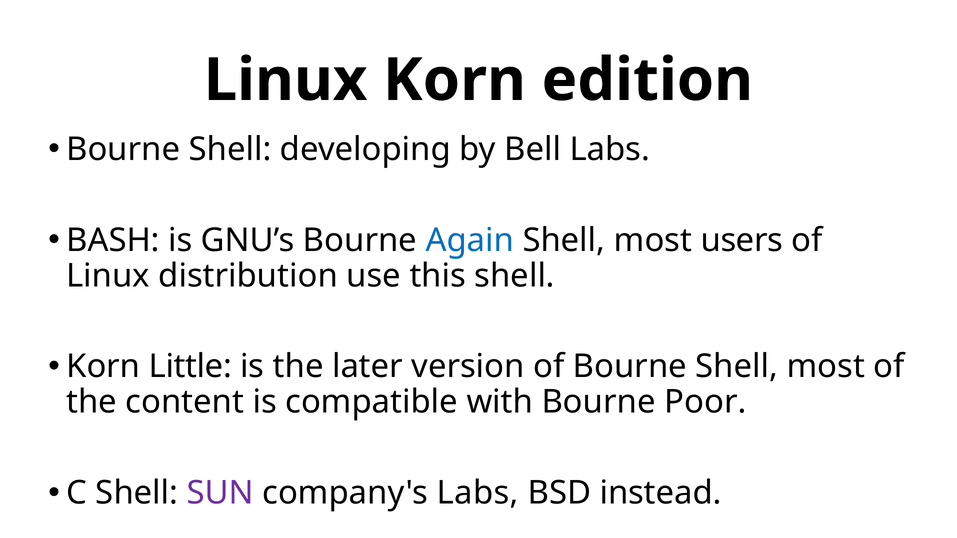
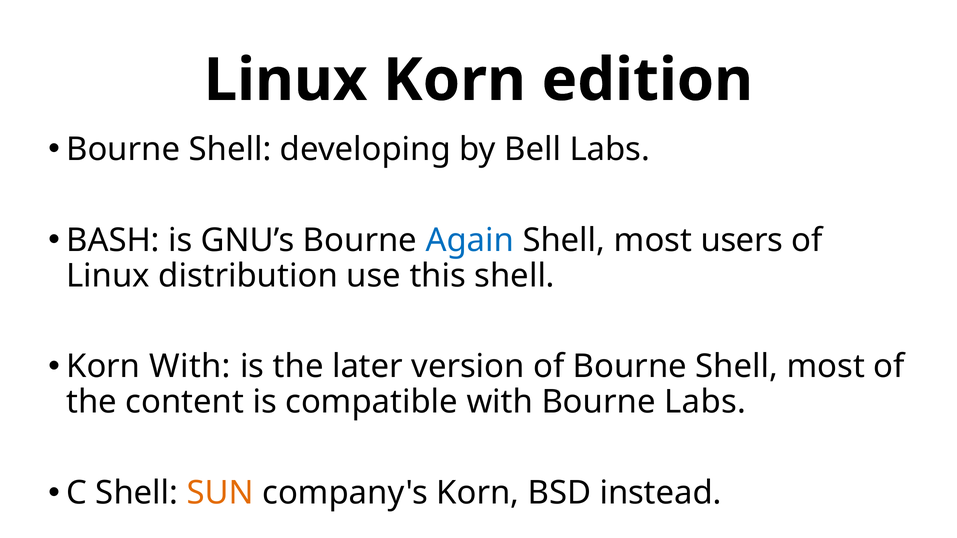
Korn Little: Little -> With
Bourne Poor: Poor -> Labs
SUN colour: purple -> orange
company's Labs: Labs -> Korn
